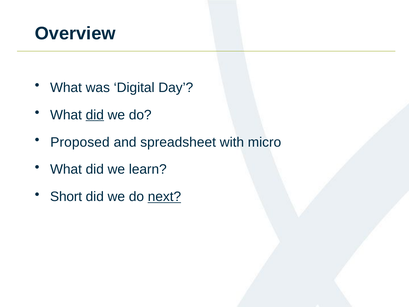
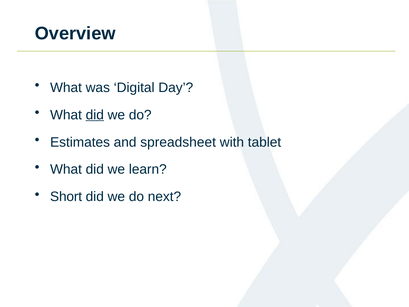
Proposed: Proposed -> Estimates
micro: micro -> tablet
next underline: present -> none
